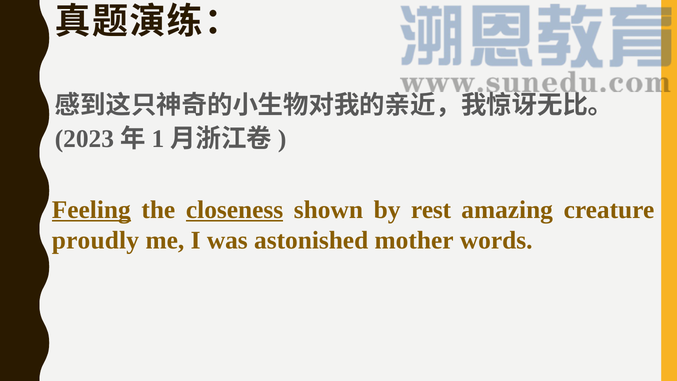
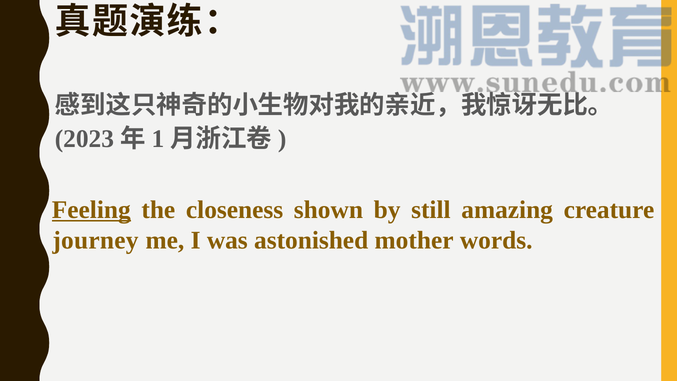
closeness underline: present -> none
rest: rest -> still
proudly: proudly -> journey
